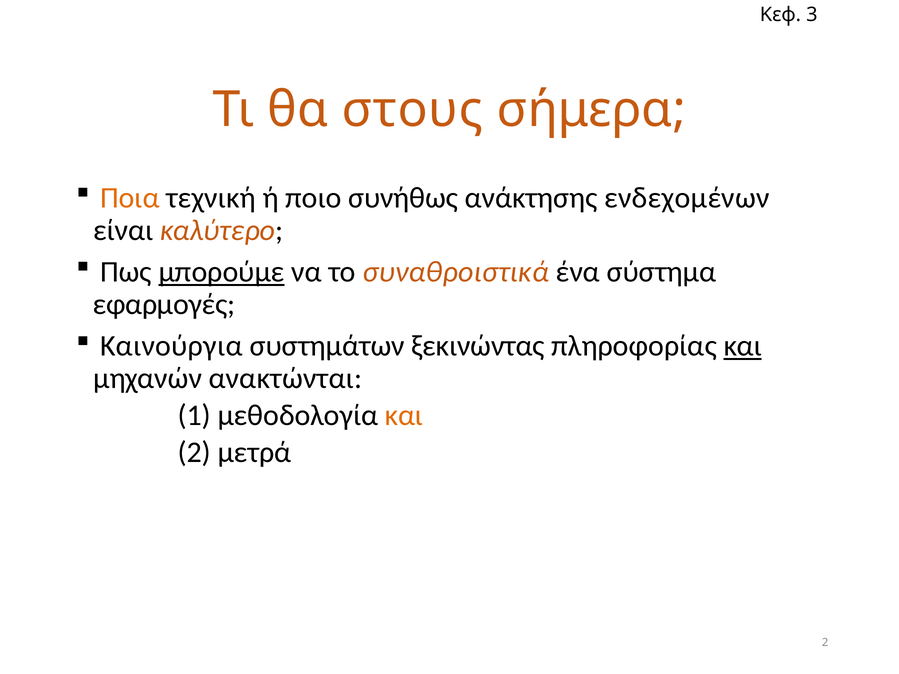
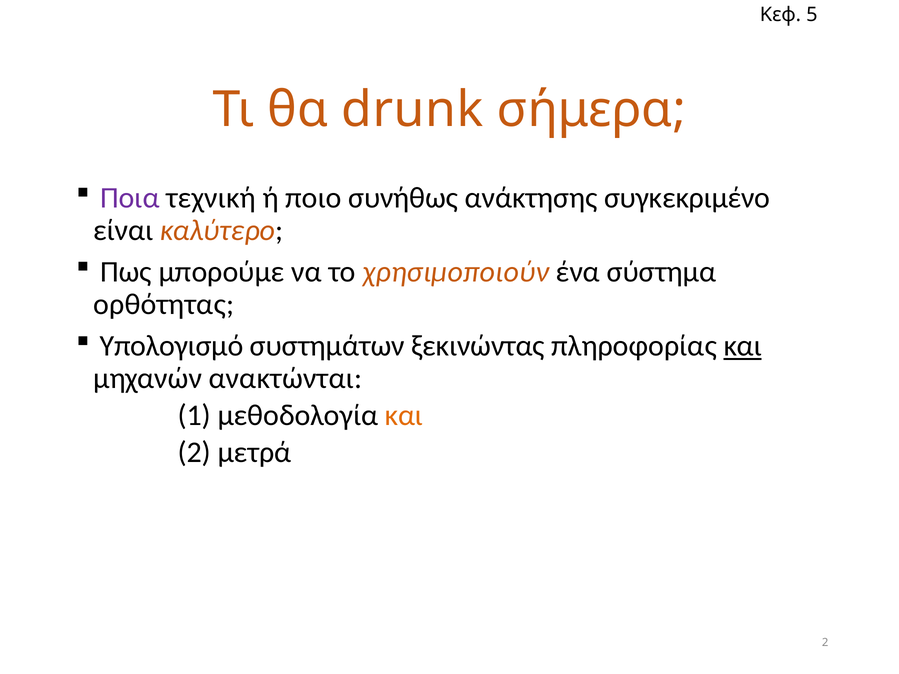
3: 3 -> 5
στους: στους -> drunk
Ποια colour: orange -> purple
ενδεχομένων: ενδεχομένων -> συγκεκριμένο
μπορούμε underline: present -> none
συναθροιστικά: συναθροιστικά -> χρησιμοποιούν
εφαρμογές: εφαρμογές -> ορθότητας
Καινούργια: Καινούργια -> Υπολογισμό
